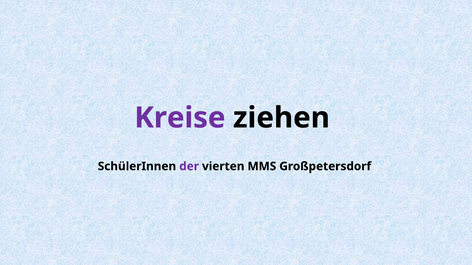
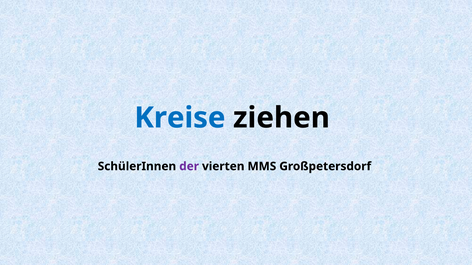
Kreise colour: purple -> blue
